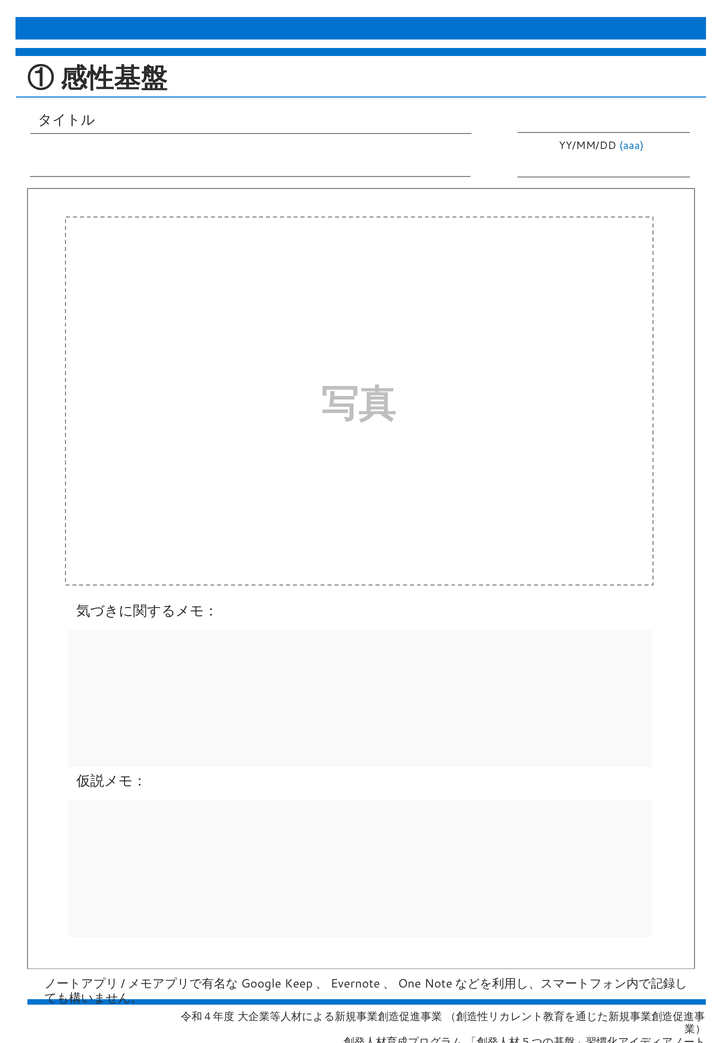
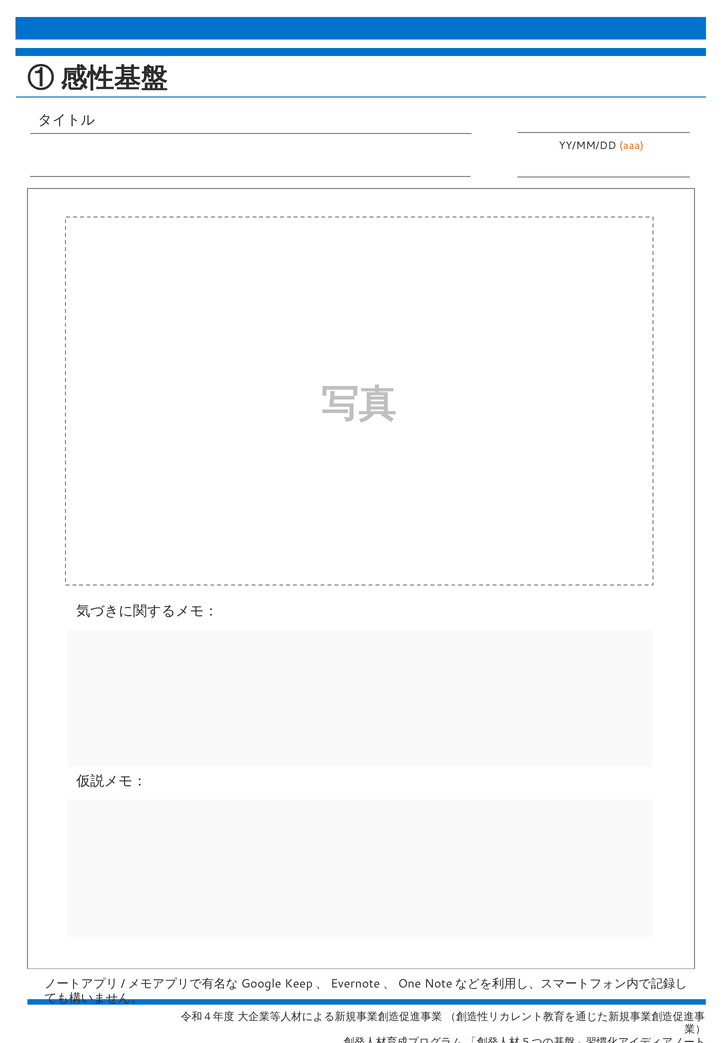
aaa colour: blue -> orange
